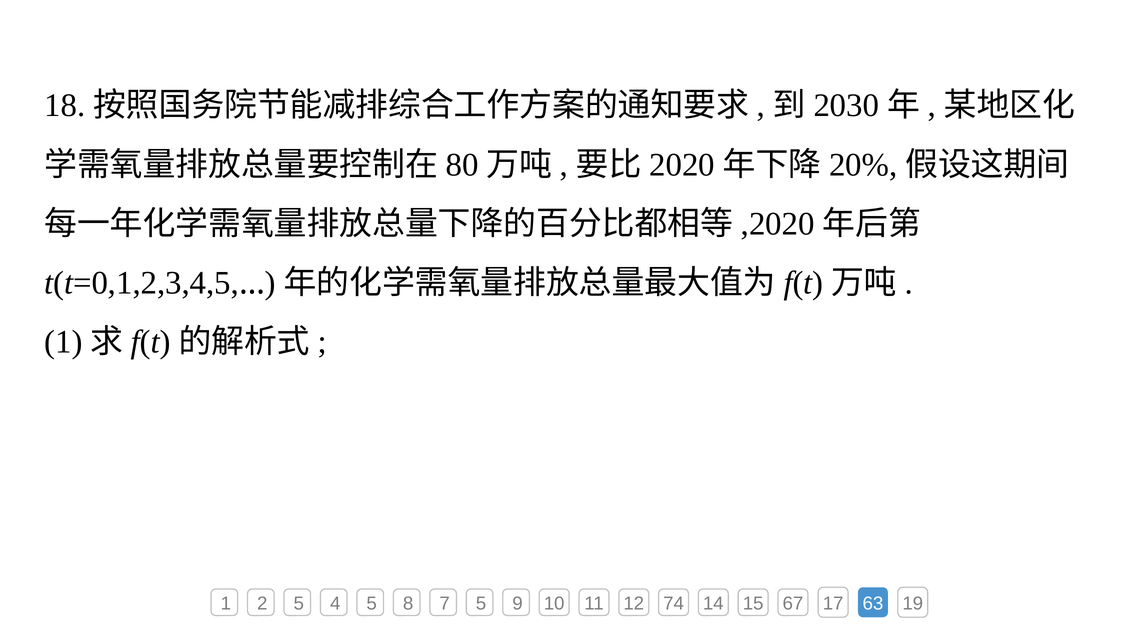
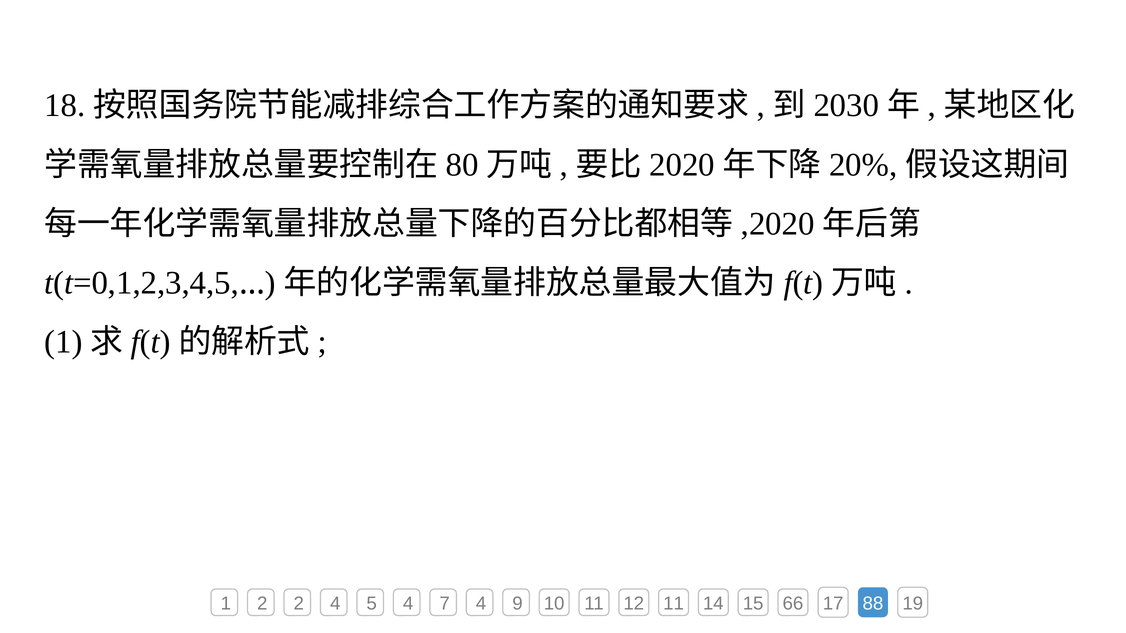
2 5: 5 -> 2
5 8: 8 -> 4
7 5: 5 -> 4
12 74: 74 -> 11
67: 67 -> 66
63: 63 -> 88
